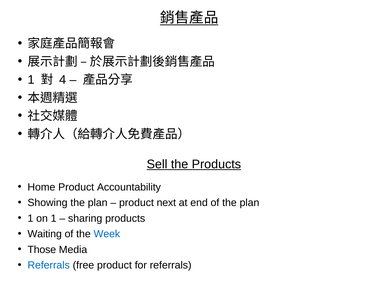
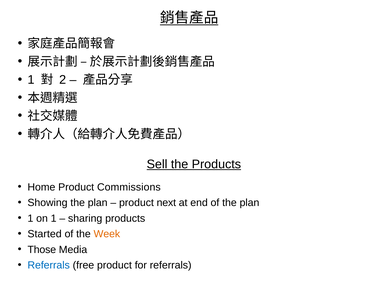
4: 4 -> 2
Accountability: Accountability -> Commissions
Waiting: Waiting -> Started
Week colour: blue -> orange
